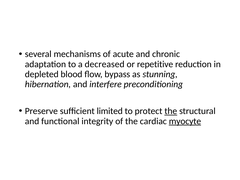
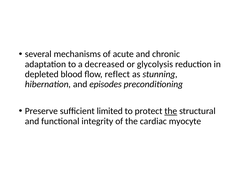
repetitive: repetitive -> glycolysis
bypass: bypass -> reflect
interfere: interfere -> episodes
myocyte underline: present -> none
